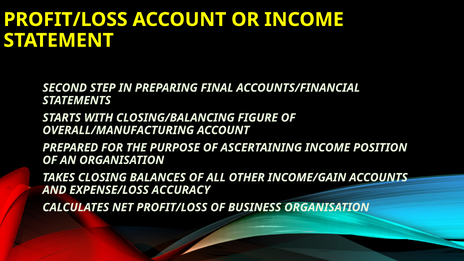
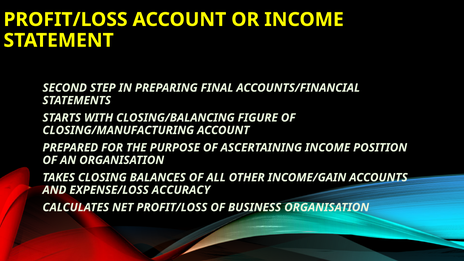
OVERALL/MANUFACTURING: OVERALL/MANUFACTURING -> CLOSING/MANUFACTURING
